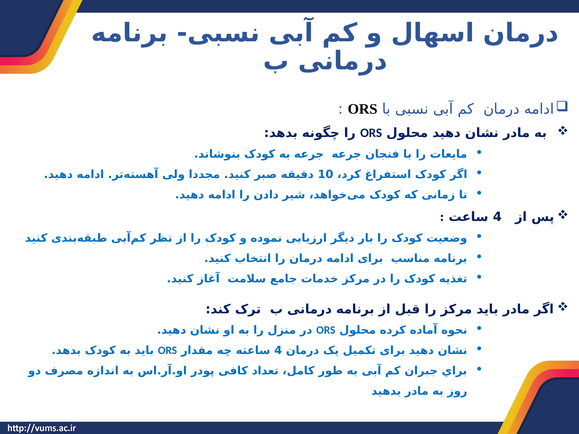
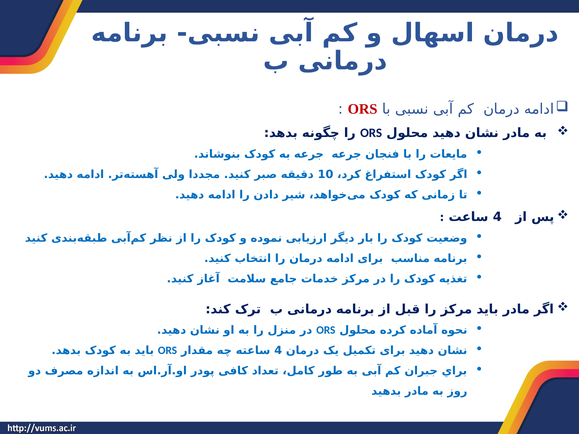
ORS at (363, 109) colour: black -> red
